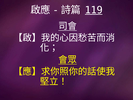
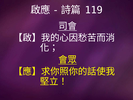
119 underline: present -> none
